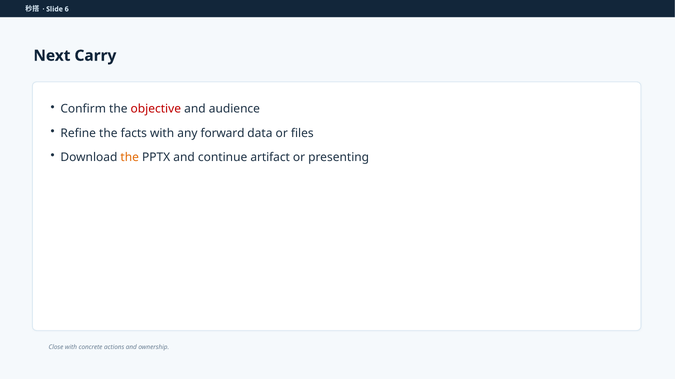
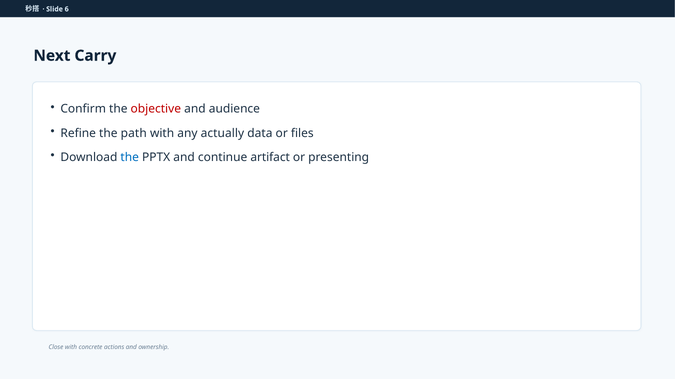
facts: facts -> path
forward: forward -> actually
the at (130, 158) colour: orange -> blue
